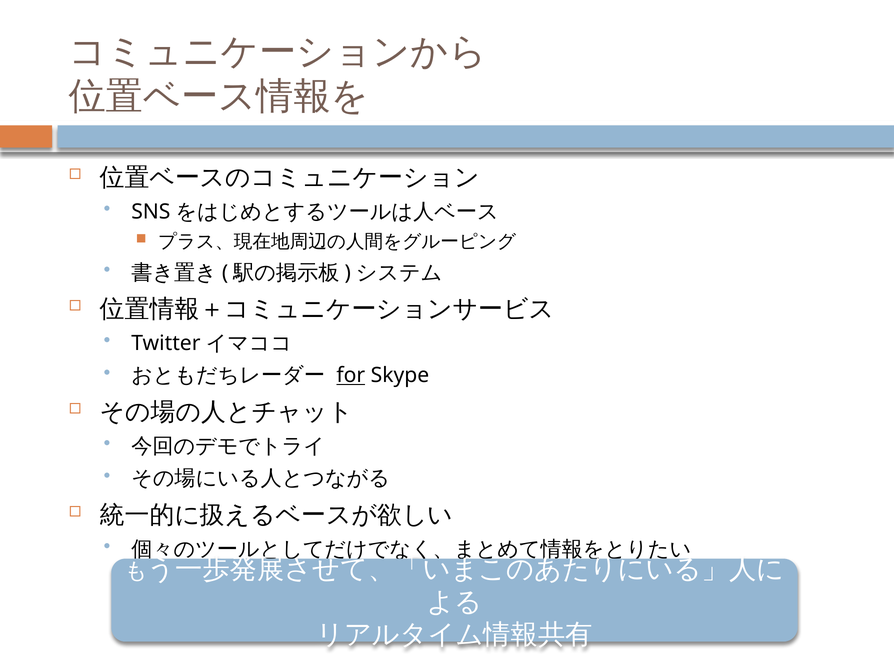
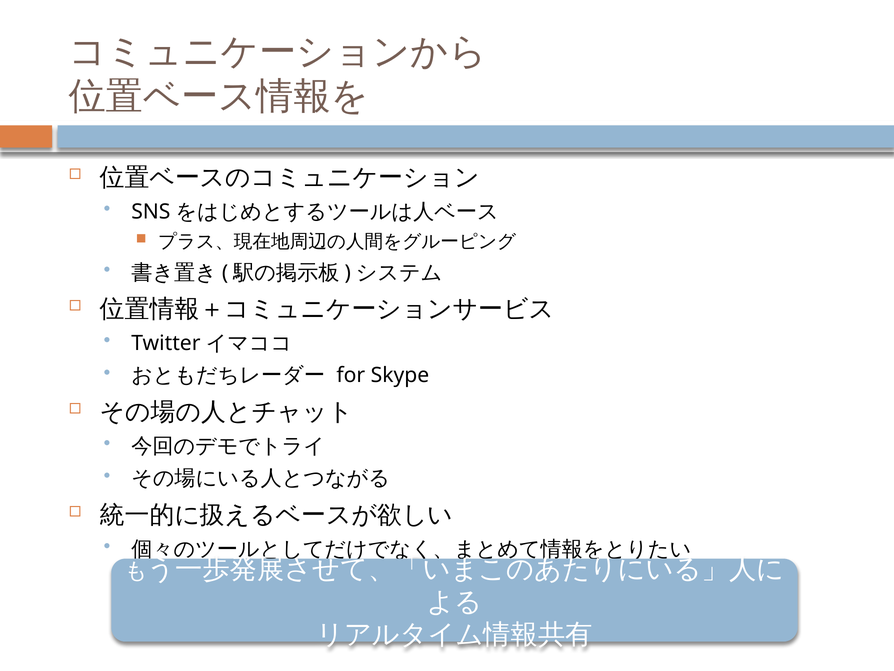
for underline: present -> none
